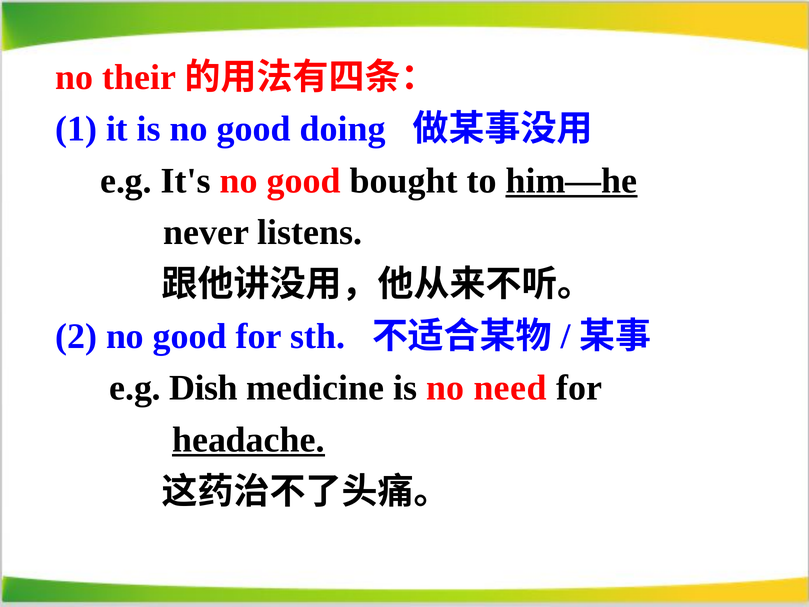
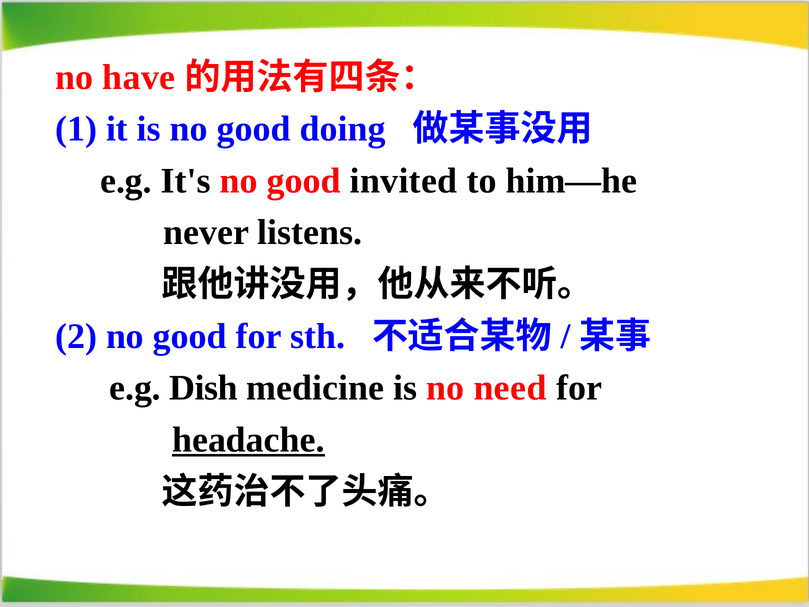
their: their -> have
bought: bought -> invited
him—he underline: present -> none
